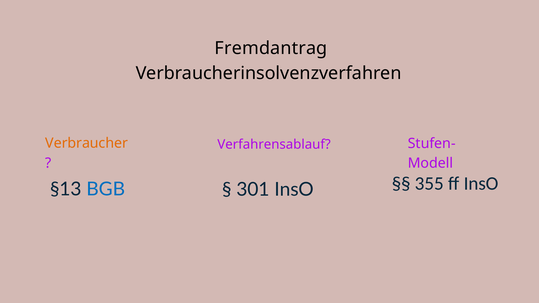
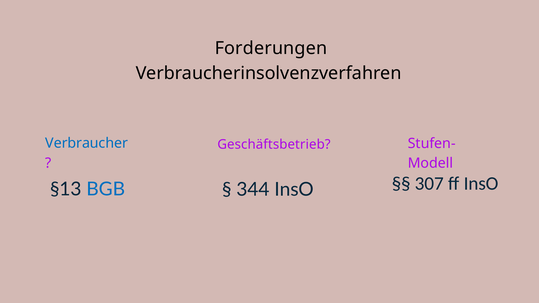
Fremdantrag: Fremdantrag -> Forderungen
Verbraucher colour: orange -> blue
Verfahrensablauf: Verfahrensablauf -> Geschäftsbetrieb
301: 301 -> 344
355: 355 -> 307
